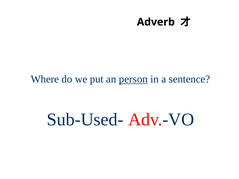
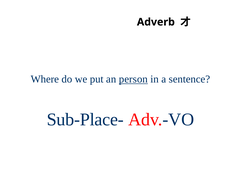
Sub-Used-: Sub-Used- -> Sub-Place-
